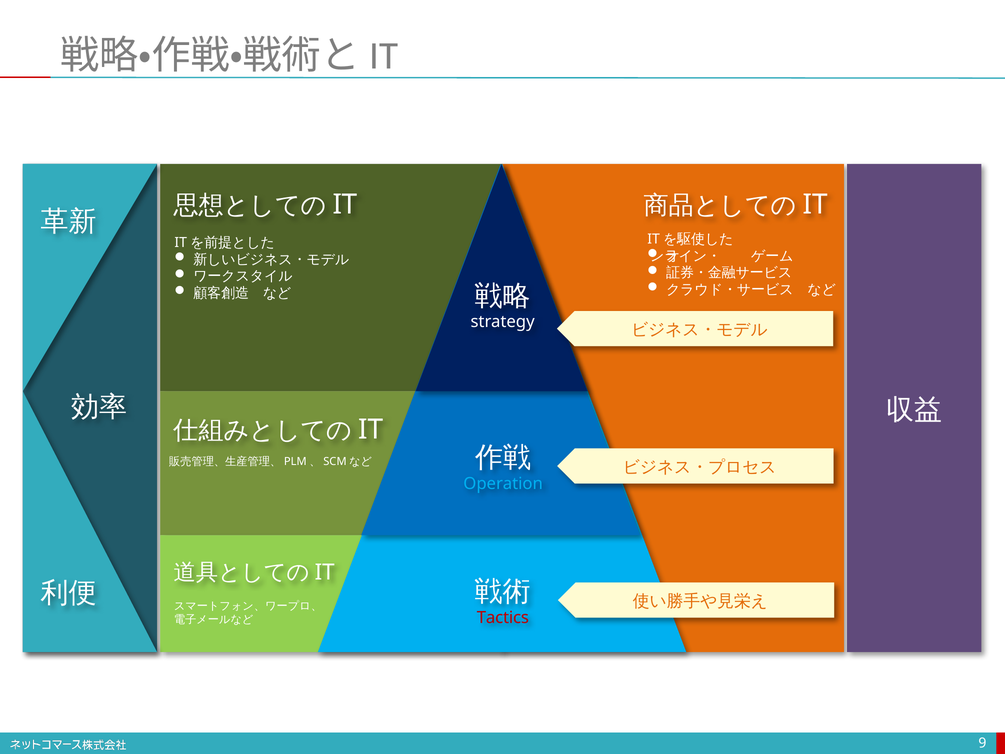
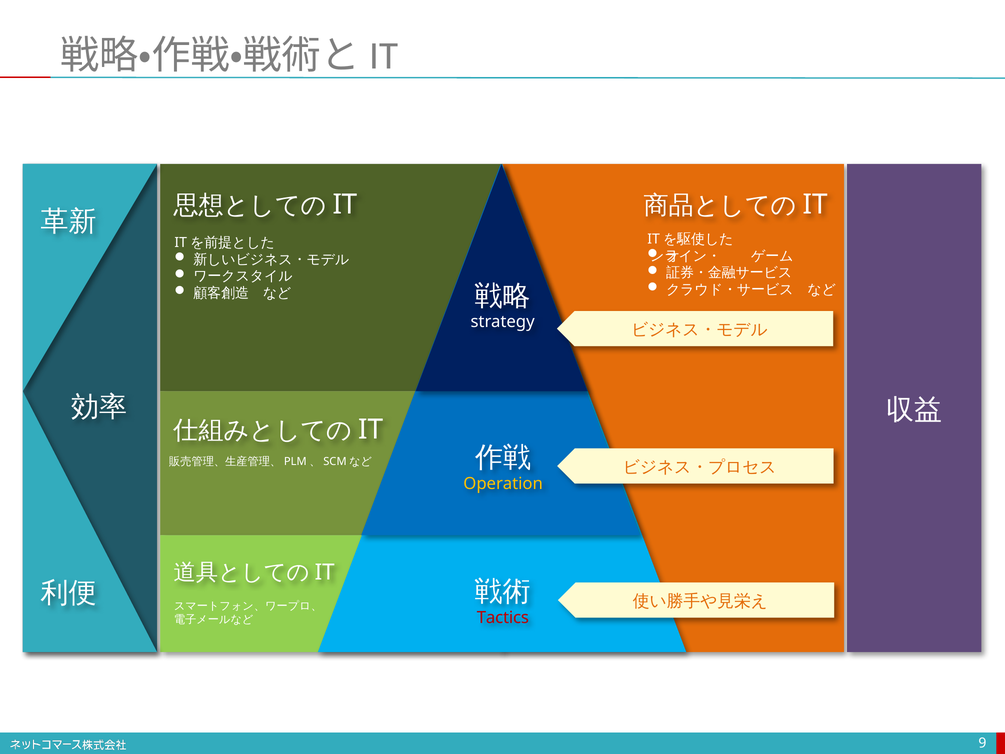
Operation colour: light blue -> yellow
